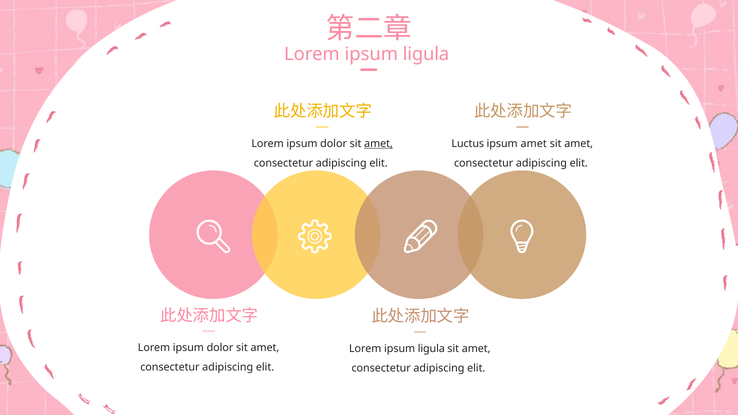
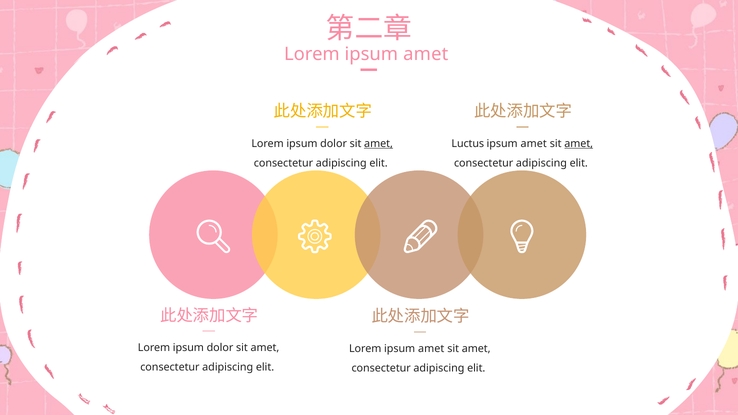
ligula at (426, 54): ligula -> amet
amet at (579, 144) underline: none -> present
ligula at (431, 349): ligula -> amet
